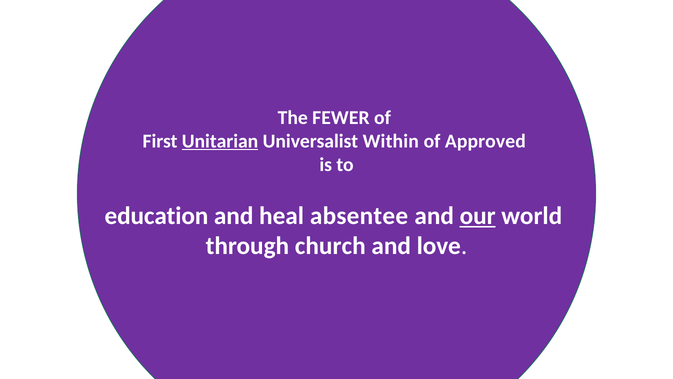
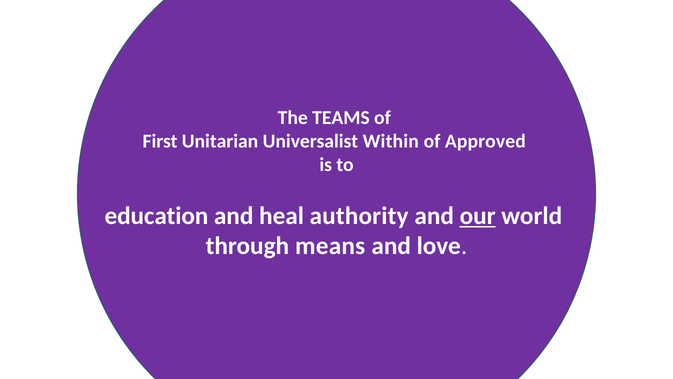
FEWER: FEWER -> TEAMS
Unitarian underline: present -> none
absentee: absentee -> authority
church: church -> means
